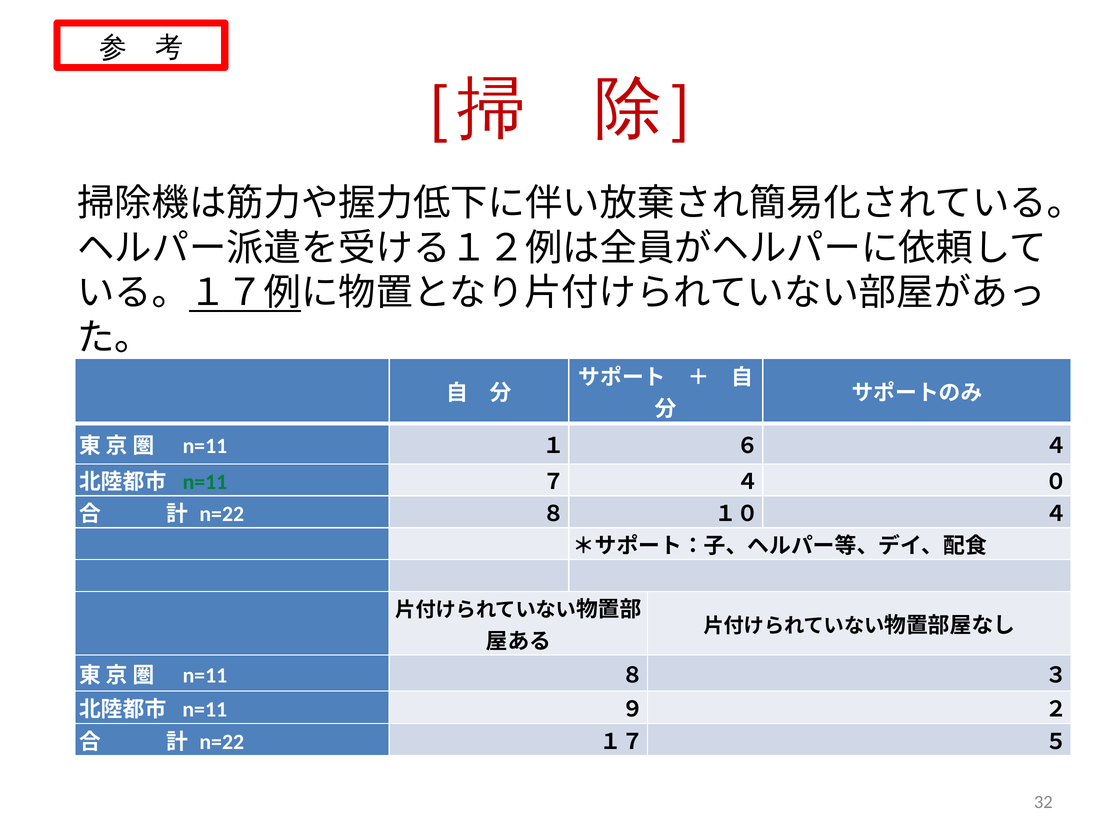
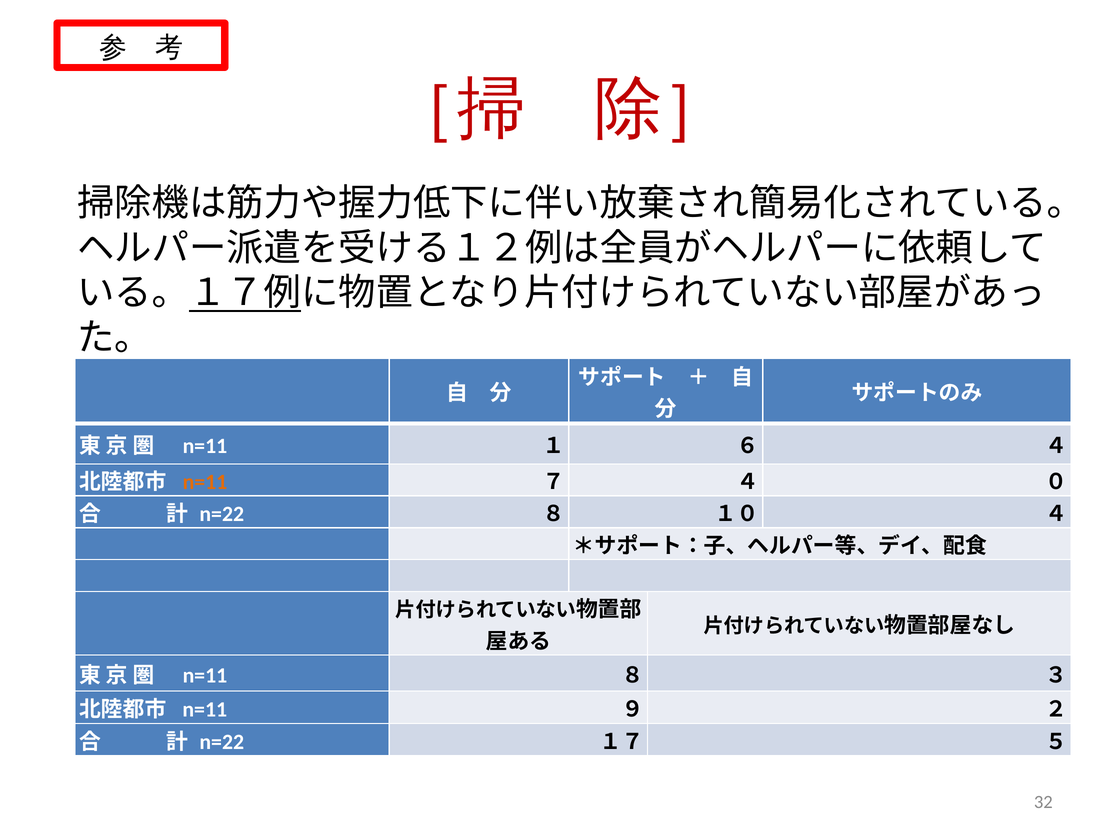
n=11 at (205, 482) colour: green -> orange
